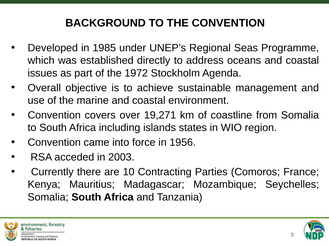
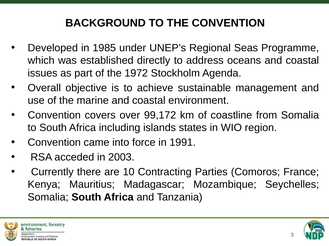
19,271: 19,271 -> 99,172
1956: 1956 -> 1991
